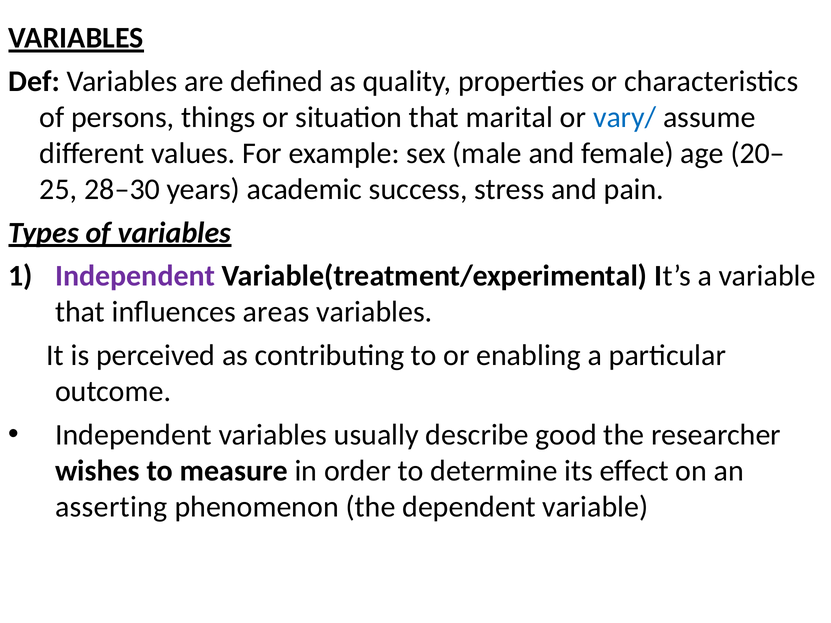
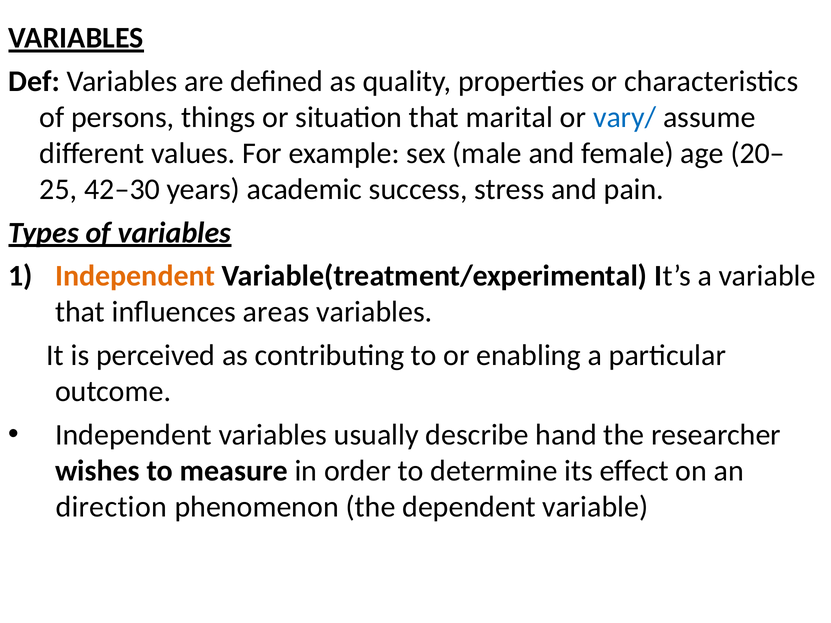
28–30: 28–30 -> 42–30
Independent at (135, 276) colour: purple -> orange
good: good -> hand
asserting: asserting -> direction
